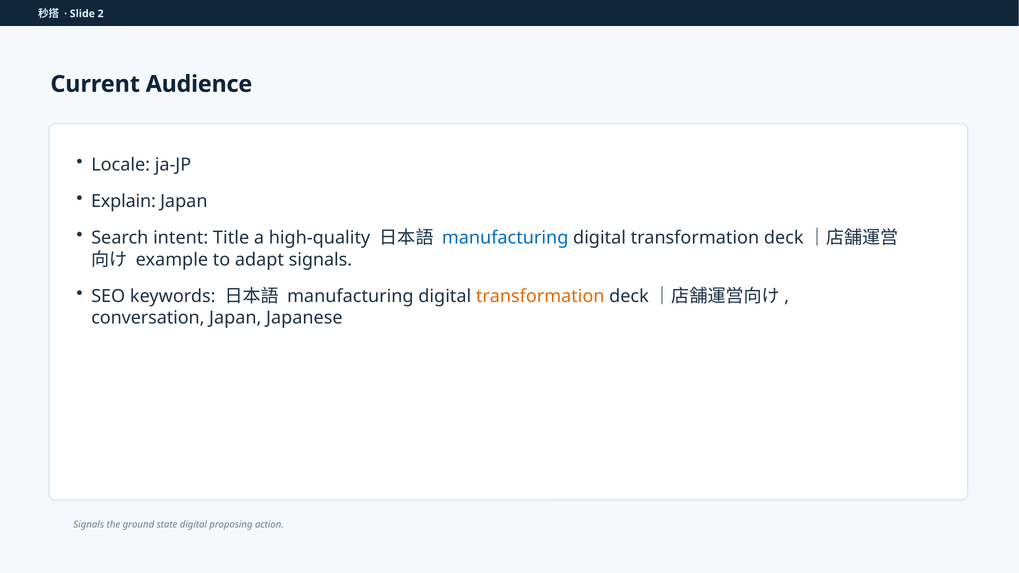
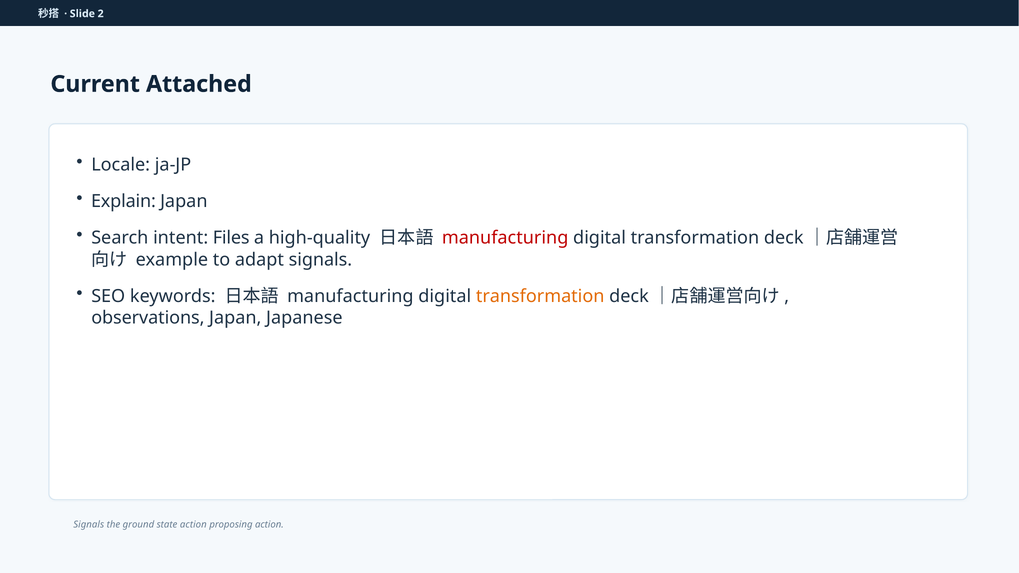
Audience: Audience -> Attached
Title: Title -> Files
manufacturing at (505, 238) colour: blue -> red
conversation: conversation -> observations
state digital: digital -> action
